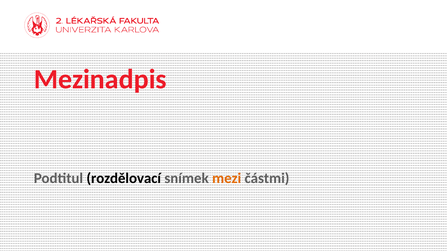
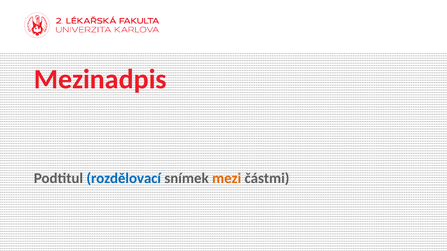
rozdělovací colour: black -> blue
